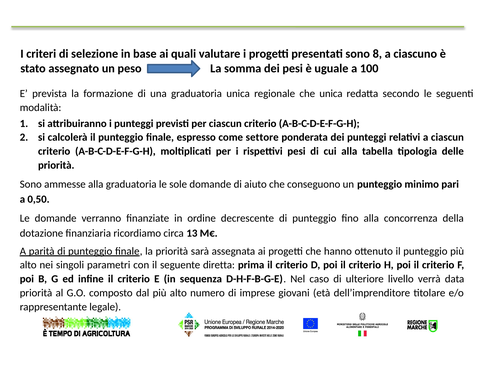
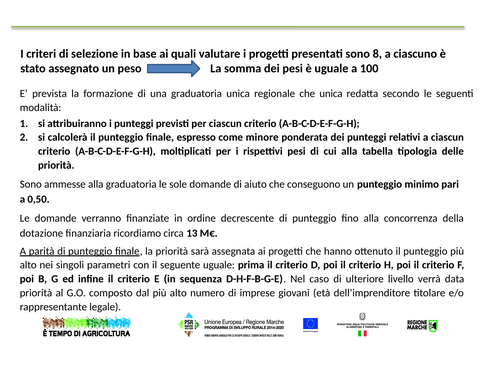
settore: settore -> minore
seguente diretta: diretta -> uguale
